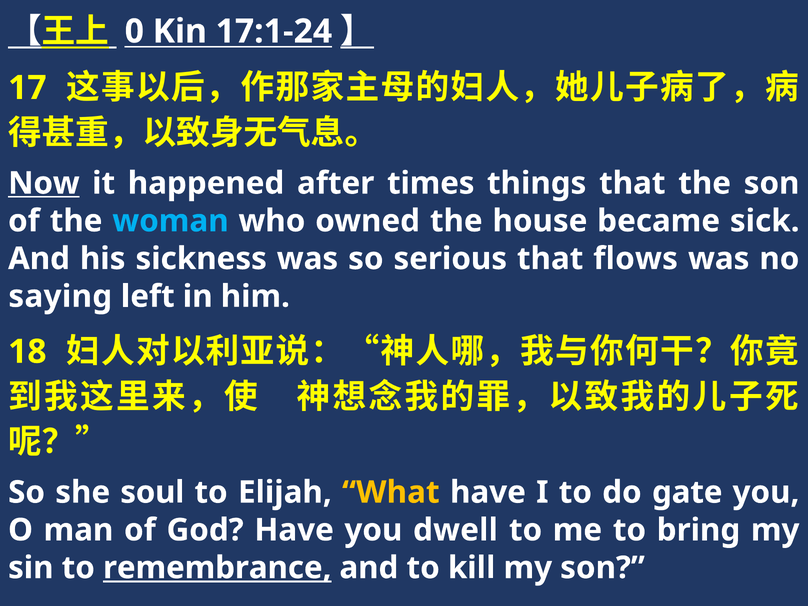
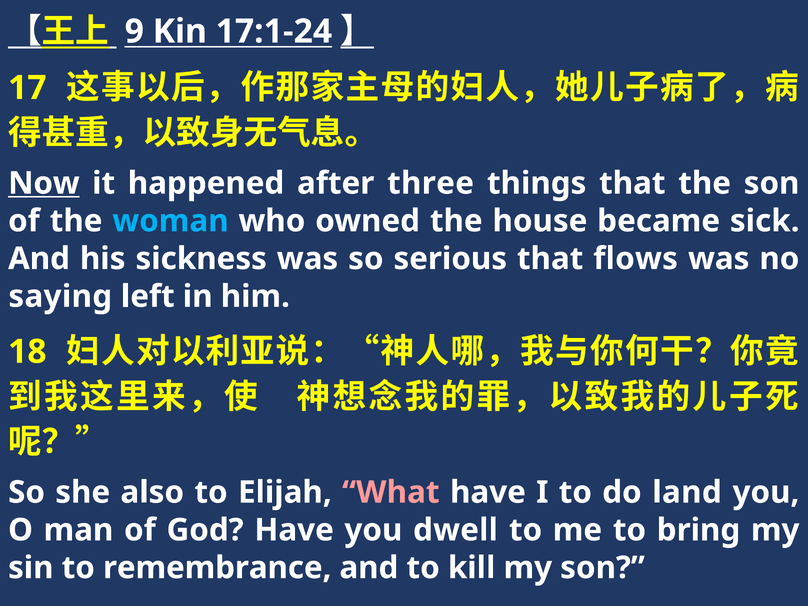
0: 0 -> 9
times: times -> three
soul: soul -> also
What colour: yellow -> pink
gate: gate -> land
remembrance underline: present -> none
